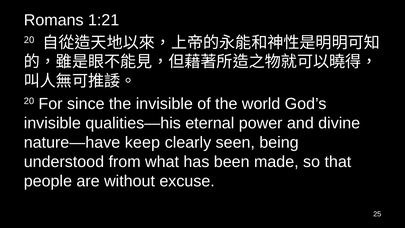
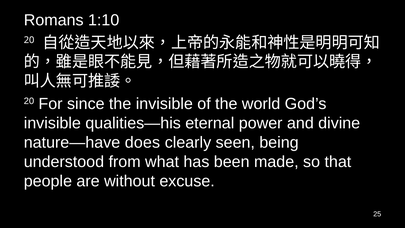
1:21: 1:21 -> 1:10
keep: keep -> does
